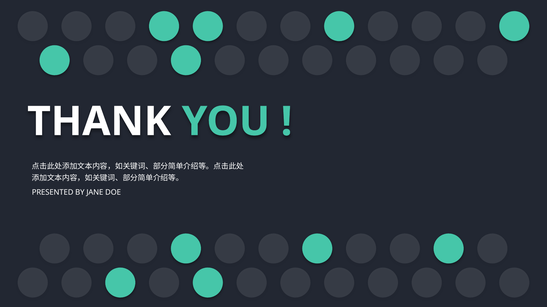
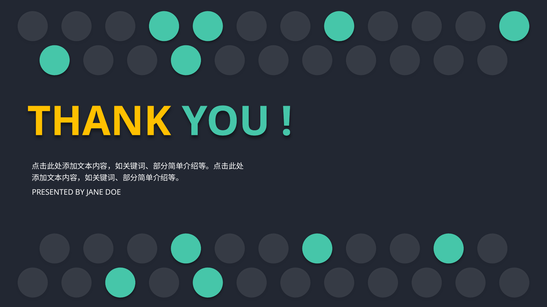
THANK colour: white -> yellow
